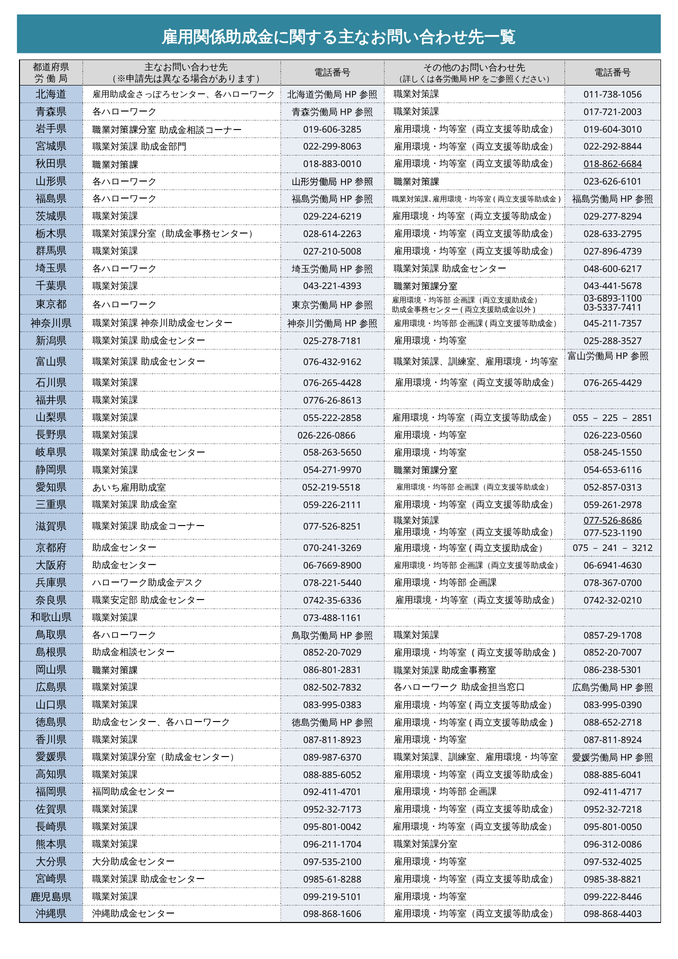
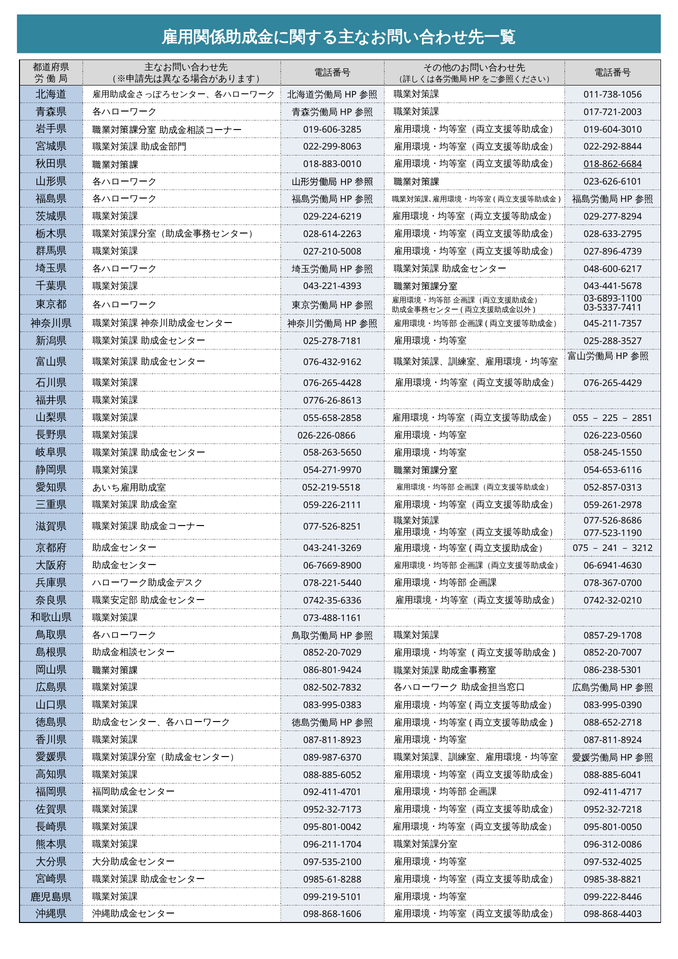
055-222-2858: 055-222-2858 -> 055-658-2858
077‐526‐8686 underline: present -> none
070-241-3269: 070-241-3269 -> 043-241-3269
086-801-2831: 086-801-2831 -> 086-801-9424
